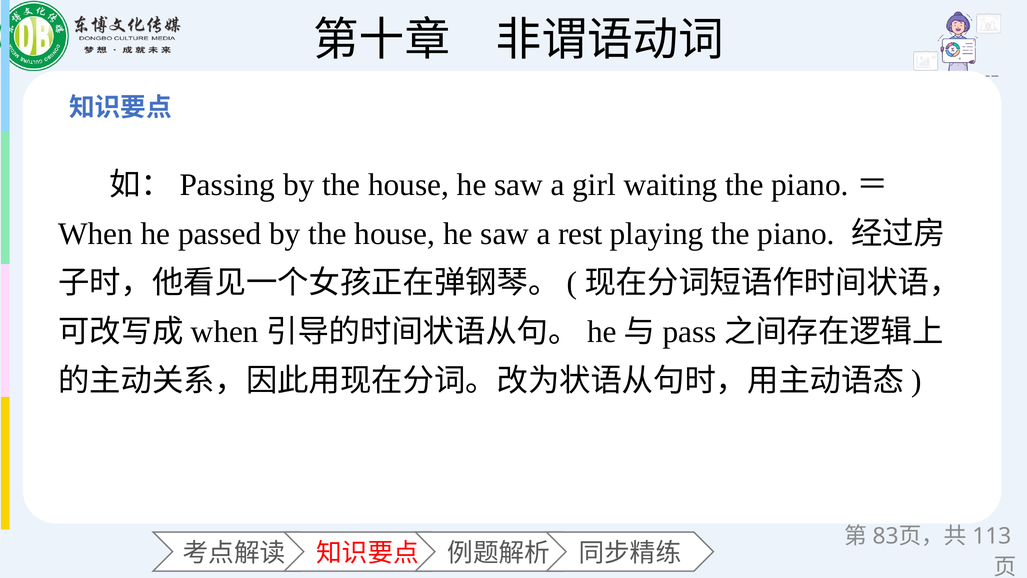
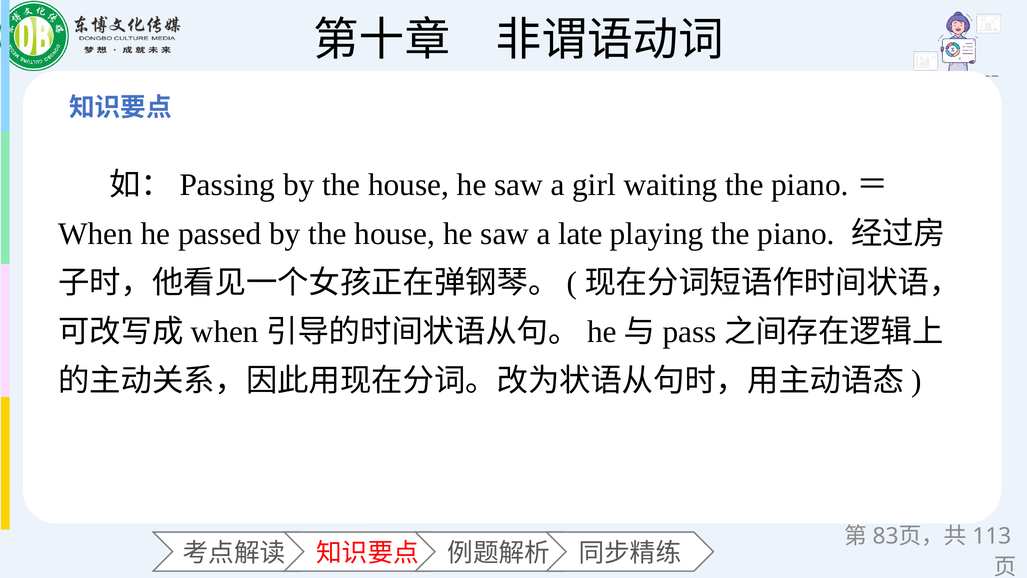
rest: rest -> late
